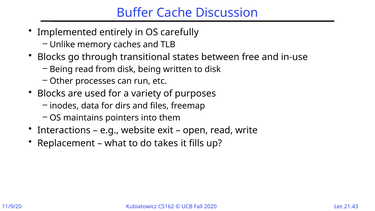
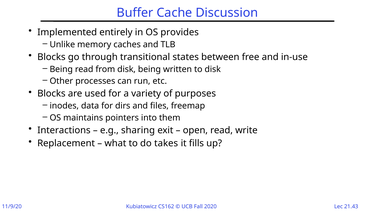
carefully: carefully -> provides
website: website -> sharing
